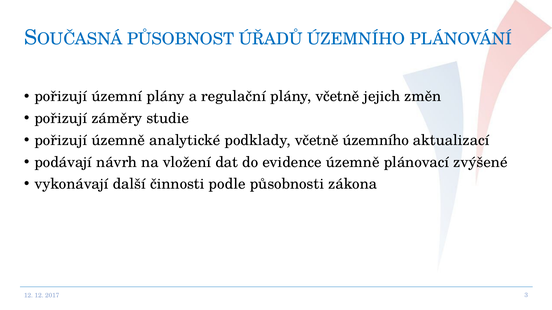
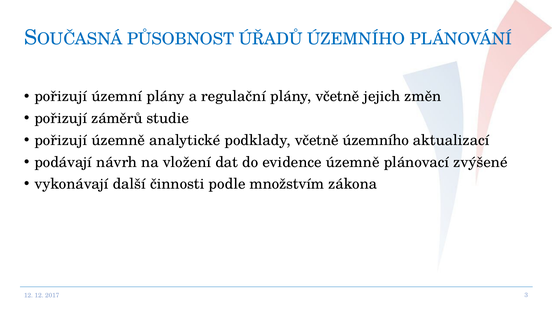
záměry: záměry -> záměrů
působnosti: působnosti -> množstvím
